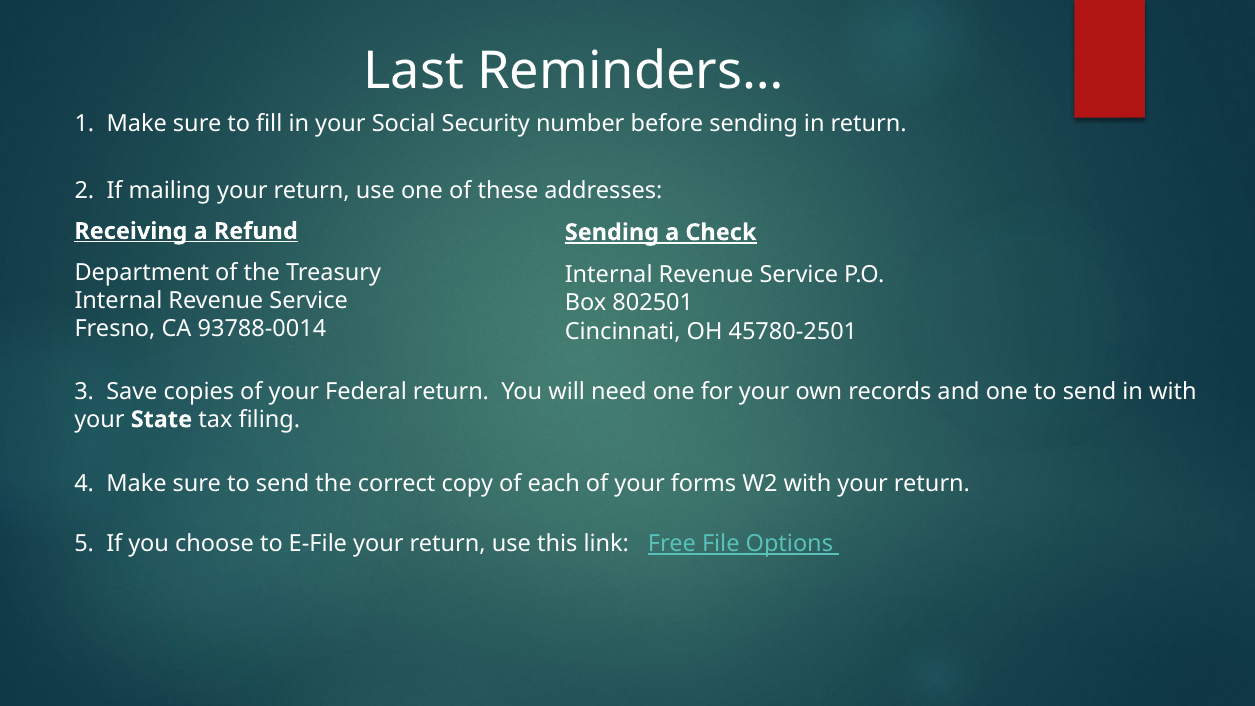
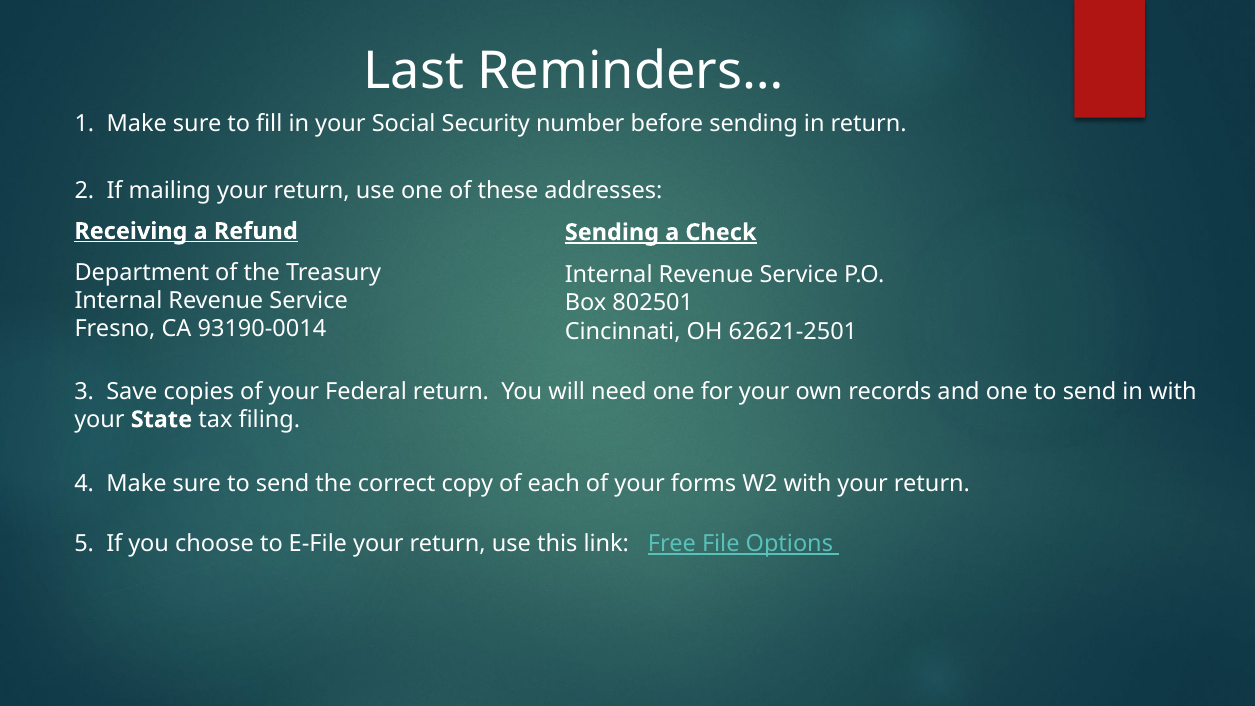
93788-0014: 93788-0014 -> 93190-0014
45780-2501: 45780-2501 -> 62621-2501
